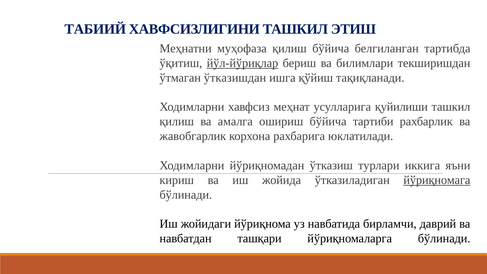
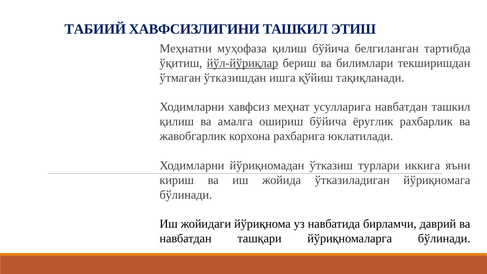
усулларига қуйилиши: қуйилиши -> навбатдан
тартиби: тартиби -> ёруглик
йўриқномага underline: present -> none
